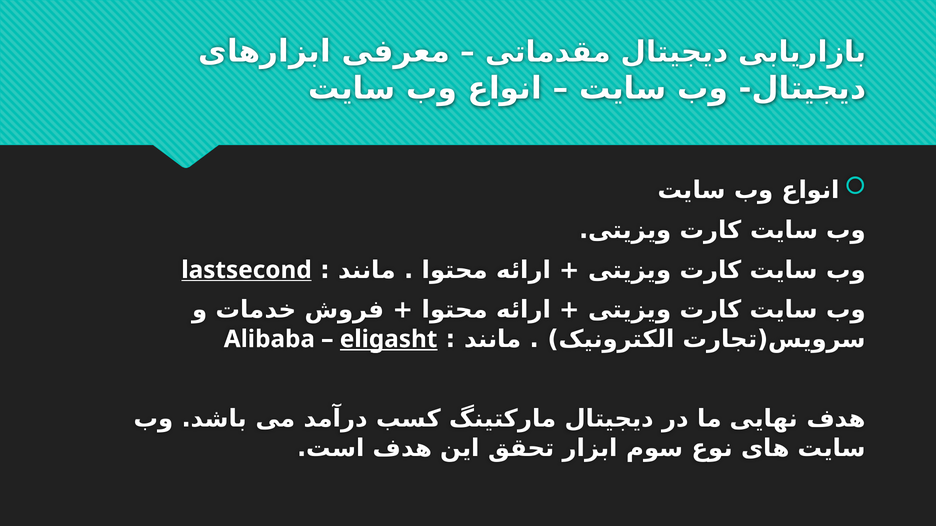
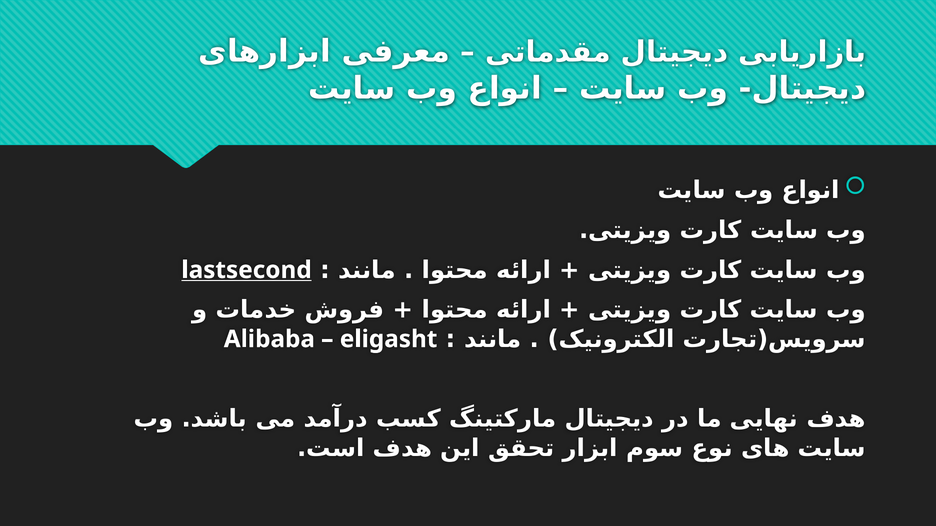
eligasht underline: present -> none
